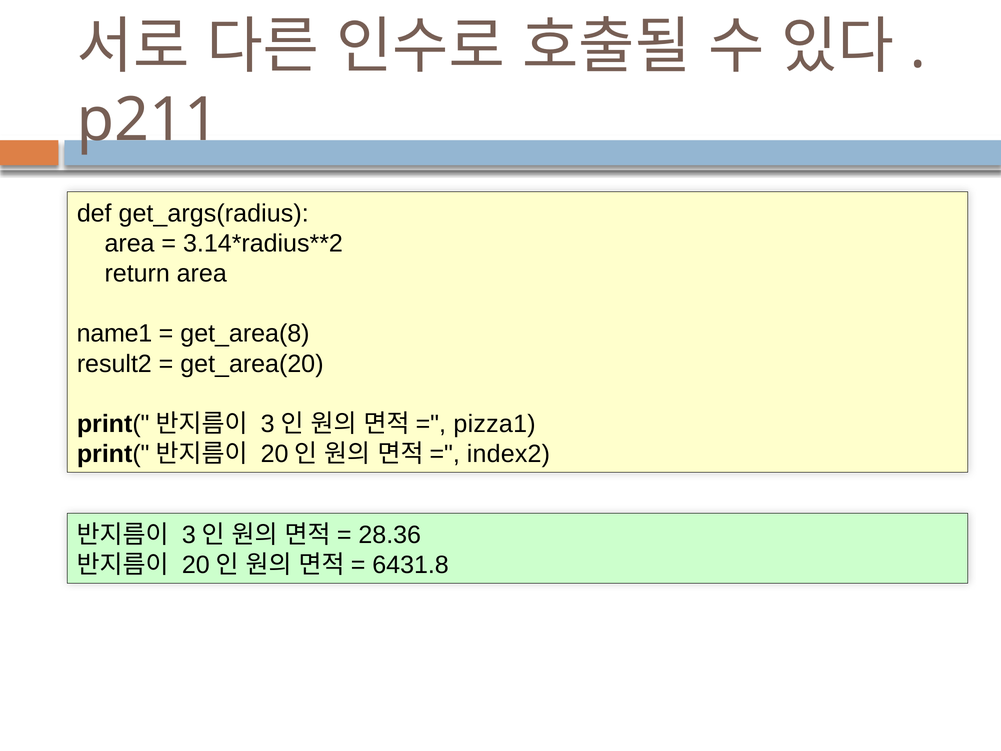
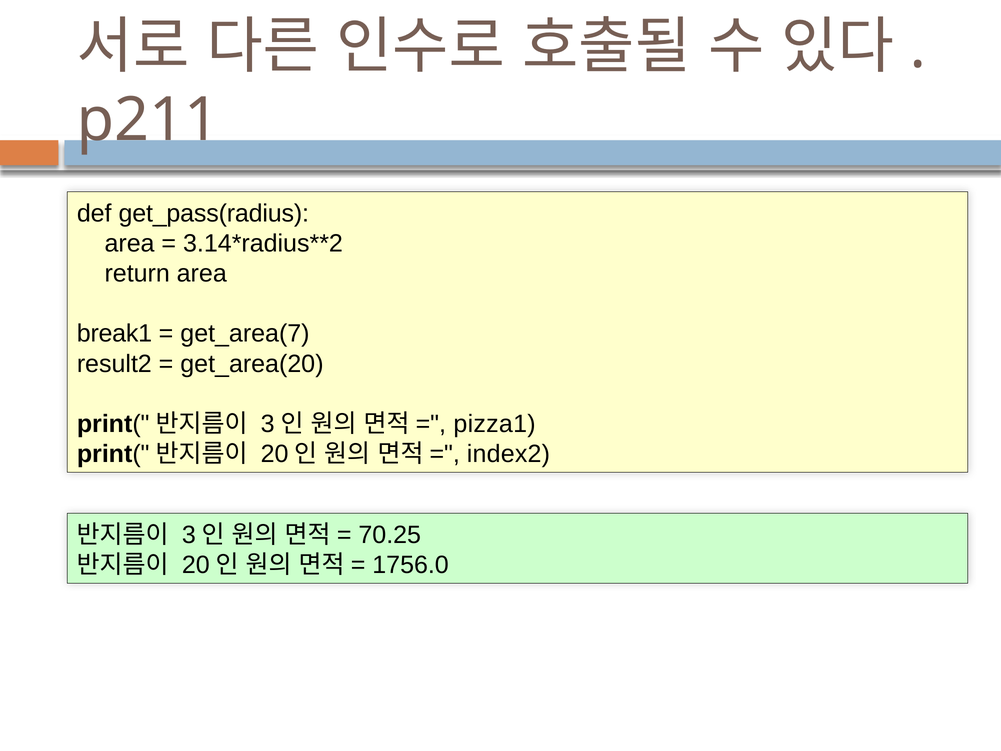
get_args(radius: get_args(radius -> get_pass(radius
name1: name1 -> break1
get_area(8: get_area(8 -> get_area(7
28.36: 28.36 -> 70.25
6431.8: 6431.8 -> 1756.0
